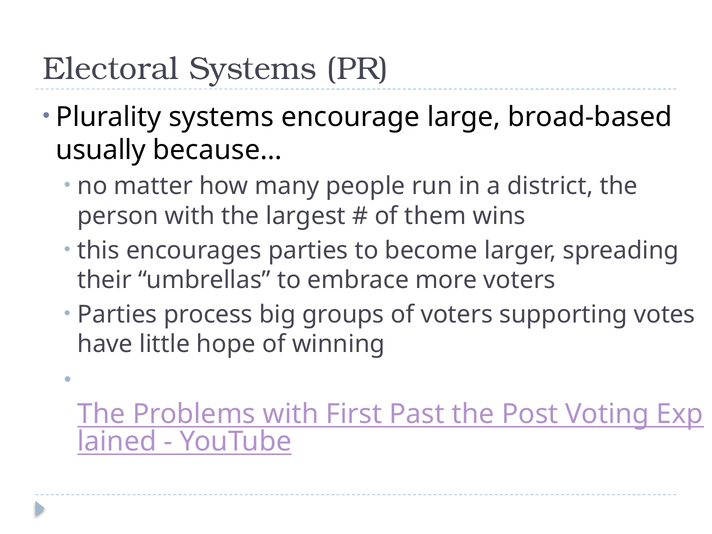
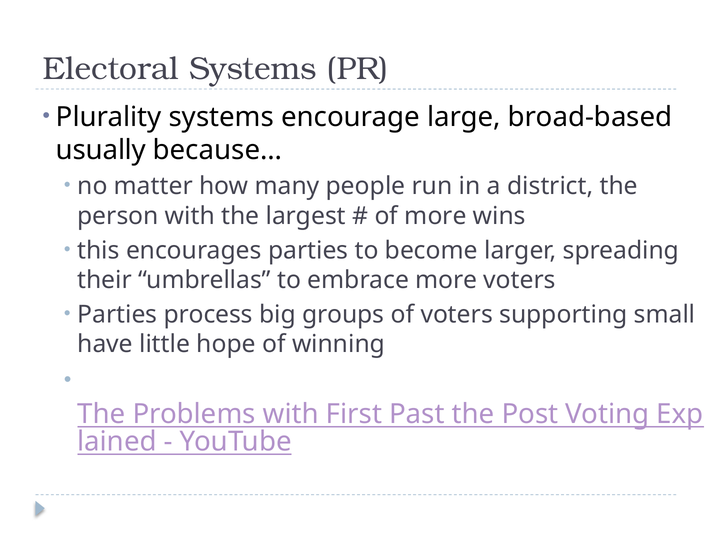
of them: them -> more
votes: votes -> small
